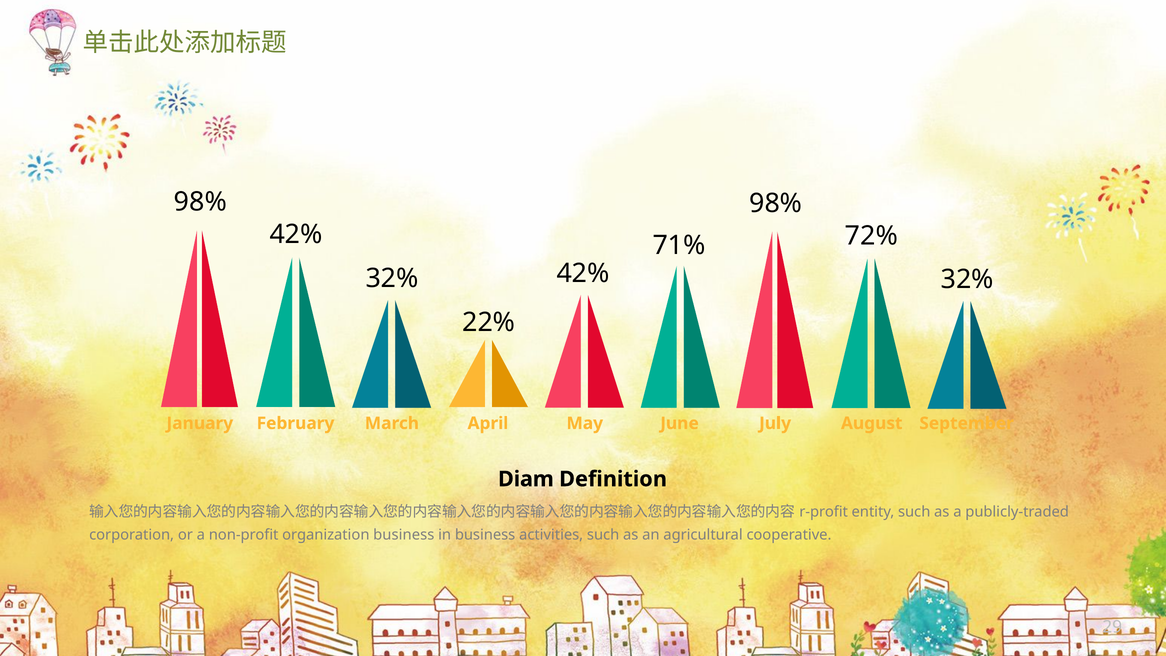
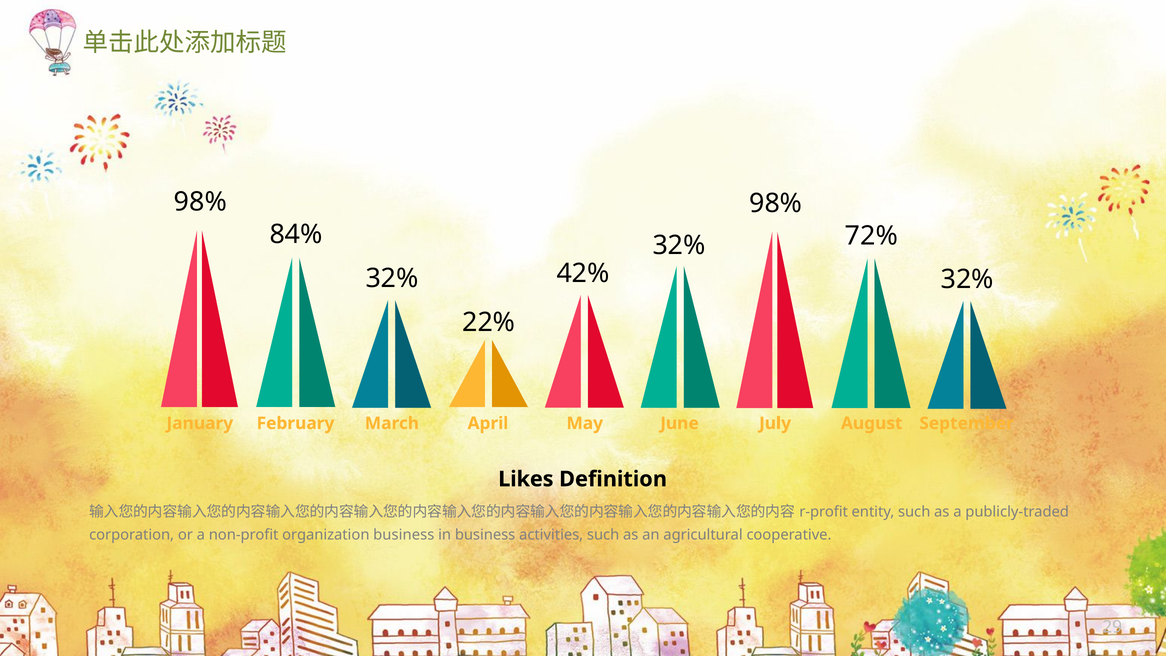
42% at (296, 235): 42% -> 84%
71% at (679, 245): 71% -> 32%
Diam: Diam -> Likes
